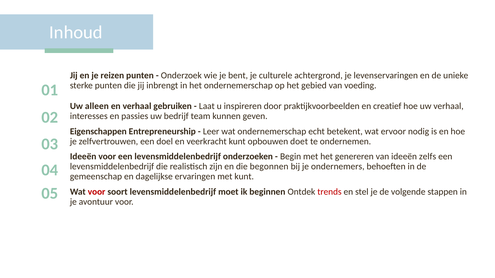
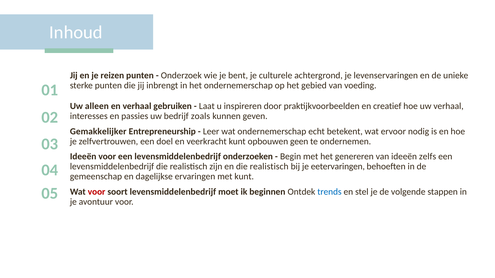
team: team -> zoals
Eigenschappen: Eigenschappen -> Gemakkelijker
doet: doet -> geen
en die begonnen: begonnen -> realistisch
ondernemers: ondernemers -> eetervaringen
trends colour: red -> blue
